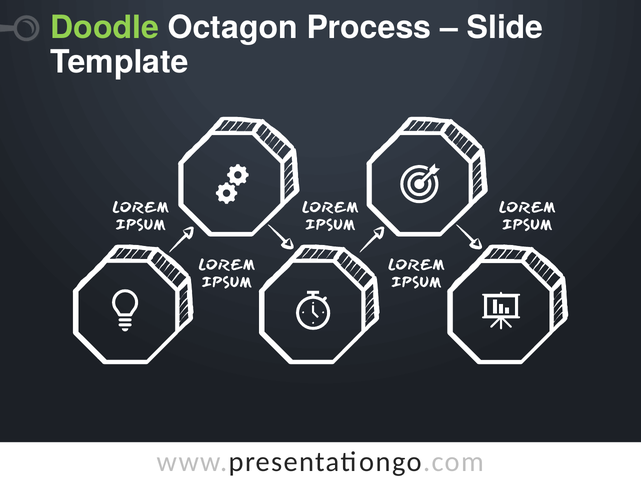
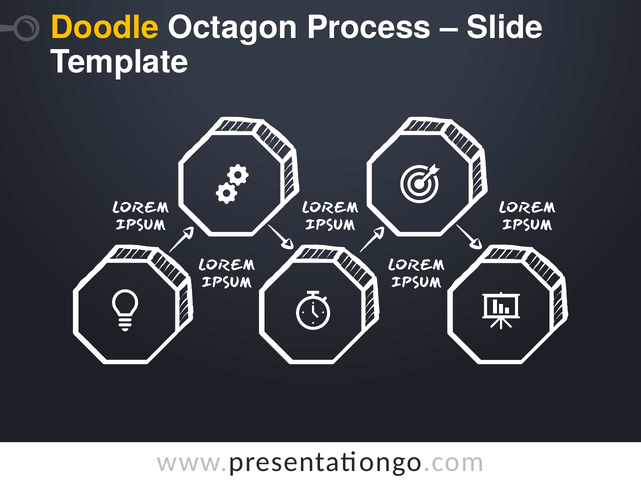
Doodle colour: light green -> yellow
